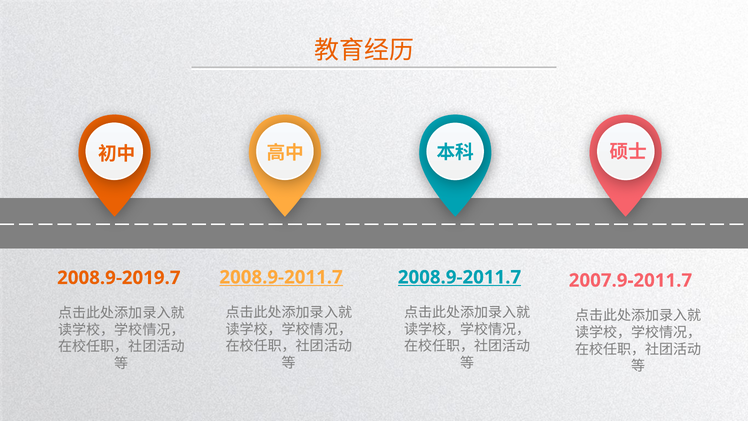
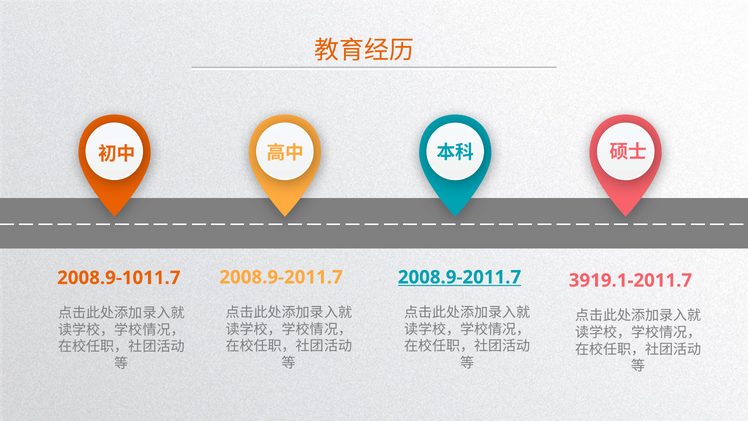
2008.9-2011.7 at (281, 277) underline: present -> none
2008.9-2019.7: 2008.9-2019.7 -> 2008.9-1011.7
2007.9-2011.7: 2007.9-2011.7 -> 3919.1-2011.7
